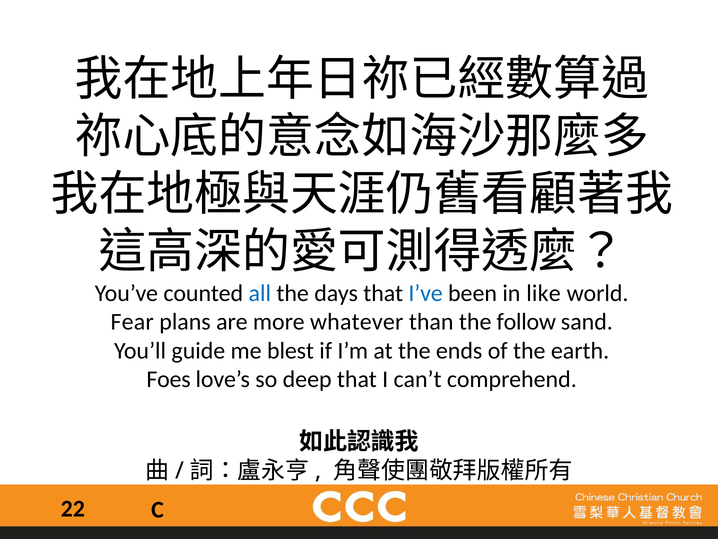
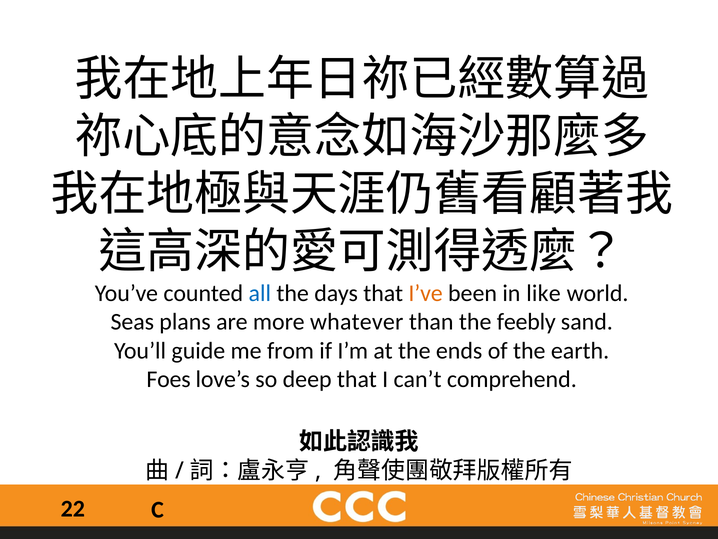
I’ve colour: blue -> orange
Fear: Fear -> Seas
follow: follow -> feebly
blest: blest -> from
